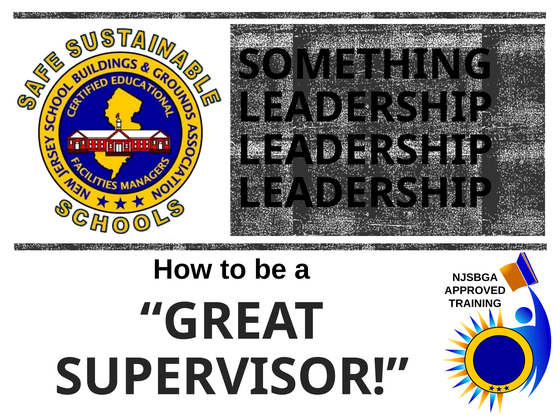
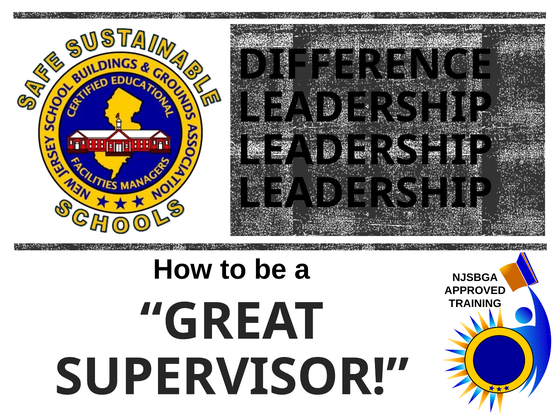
SOMETHING: SOMETHING -> DIFFERENCE
